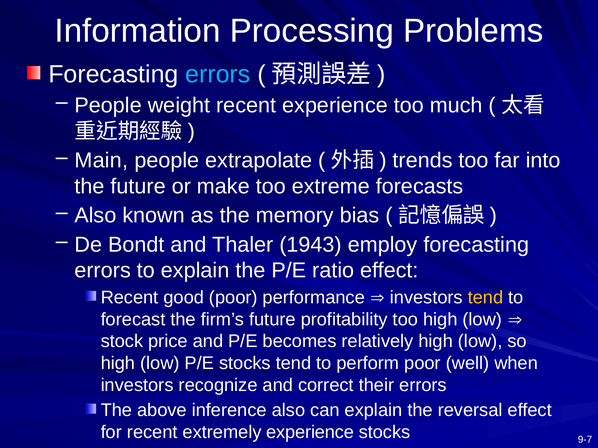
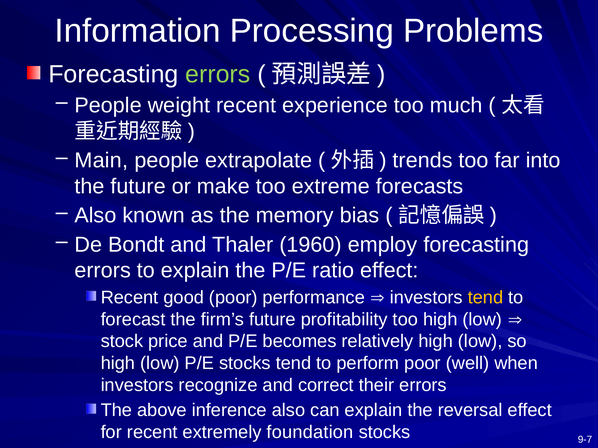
errors at (218, 74) colour: light blue -> light green
1943: 1943 -> 1960
extremely experience: experience -> foundation
